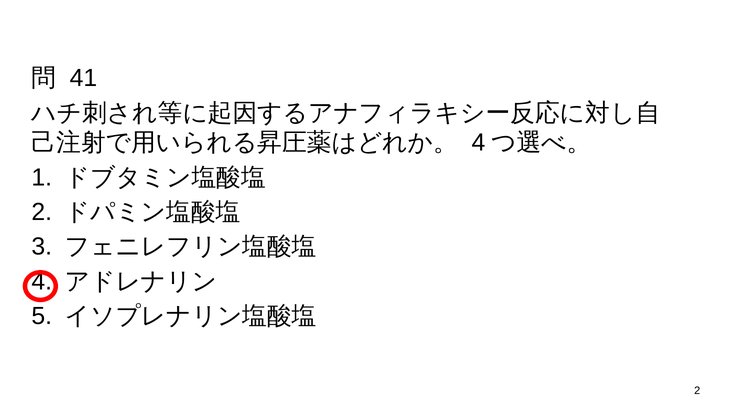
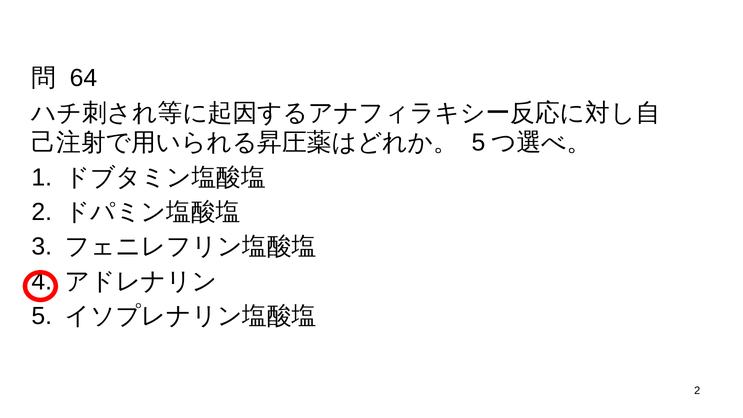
41: 41 -> 64
4 at (479, 143): 4 -> 5
